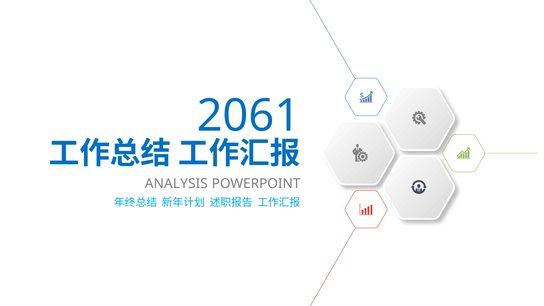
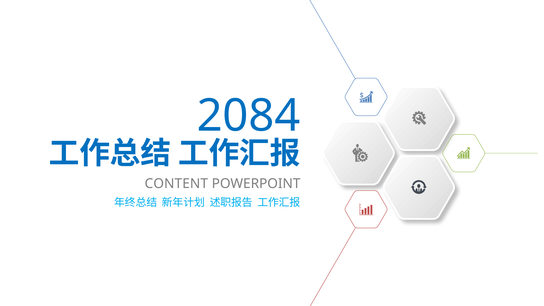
2061: 2061 -> 2084
ANALYSIS: ANALYSIS -> CONTENT
